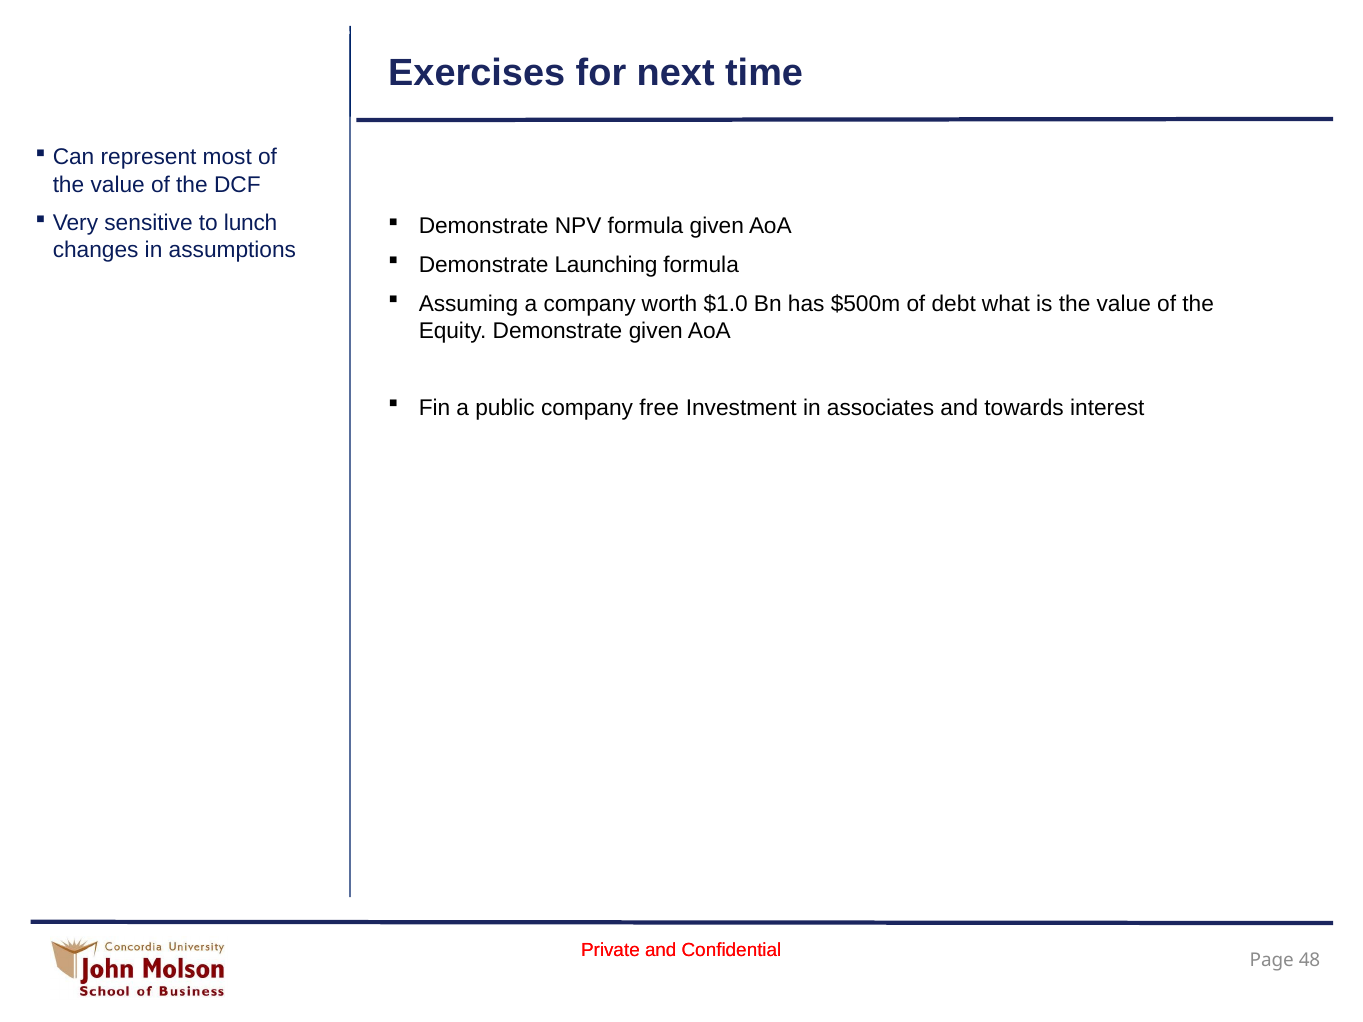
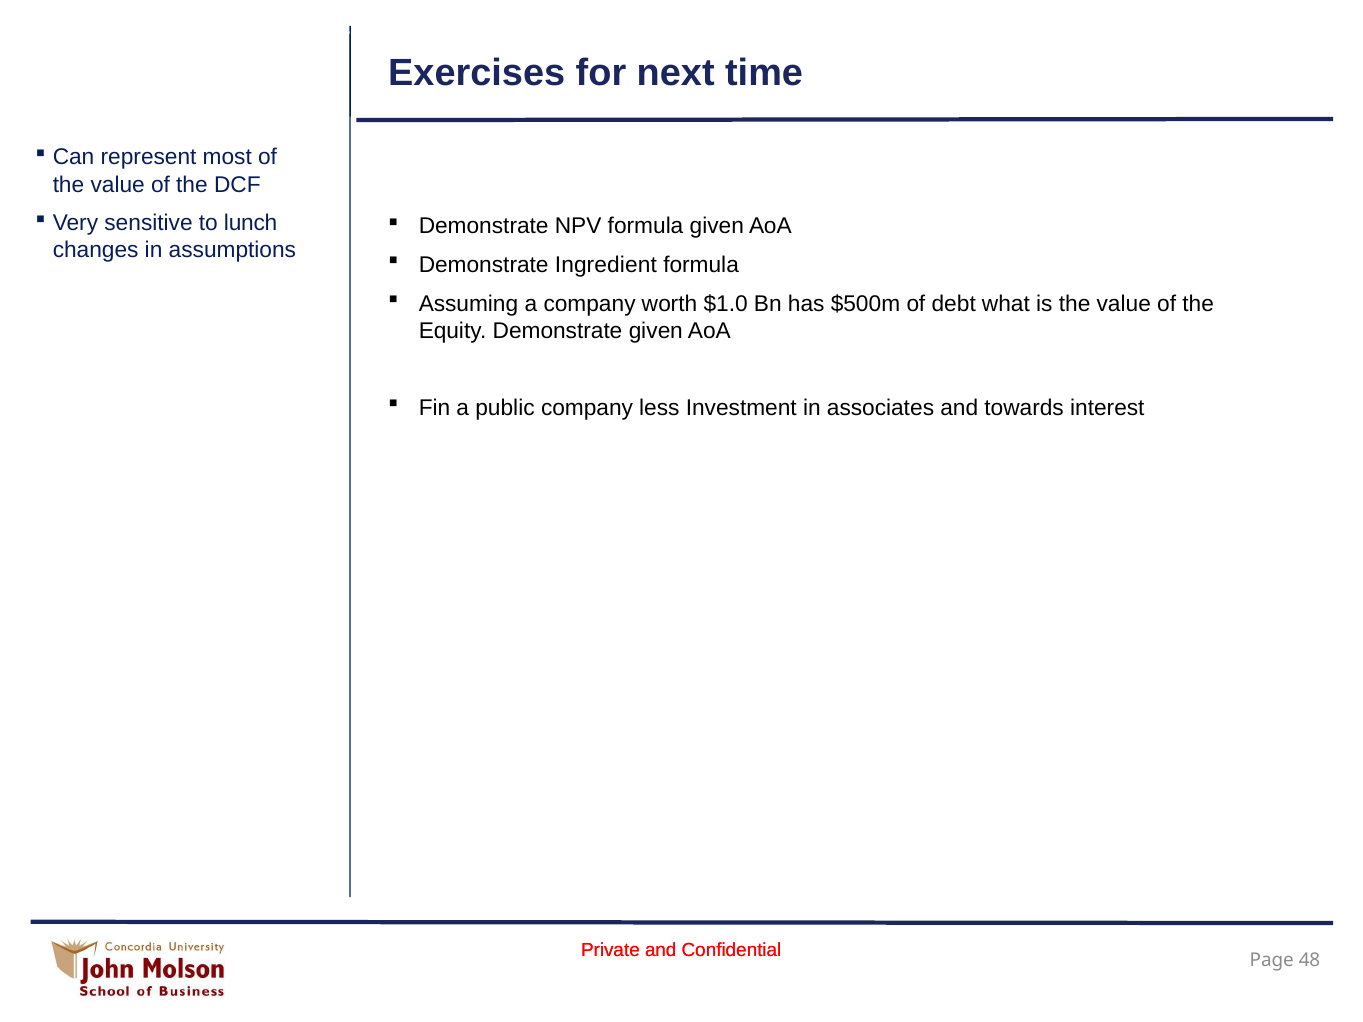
Launching: Launching -> Ingredient
free: free -> less
